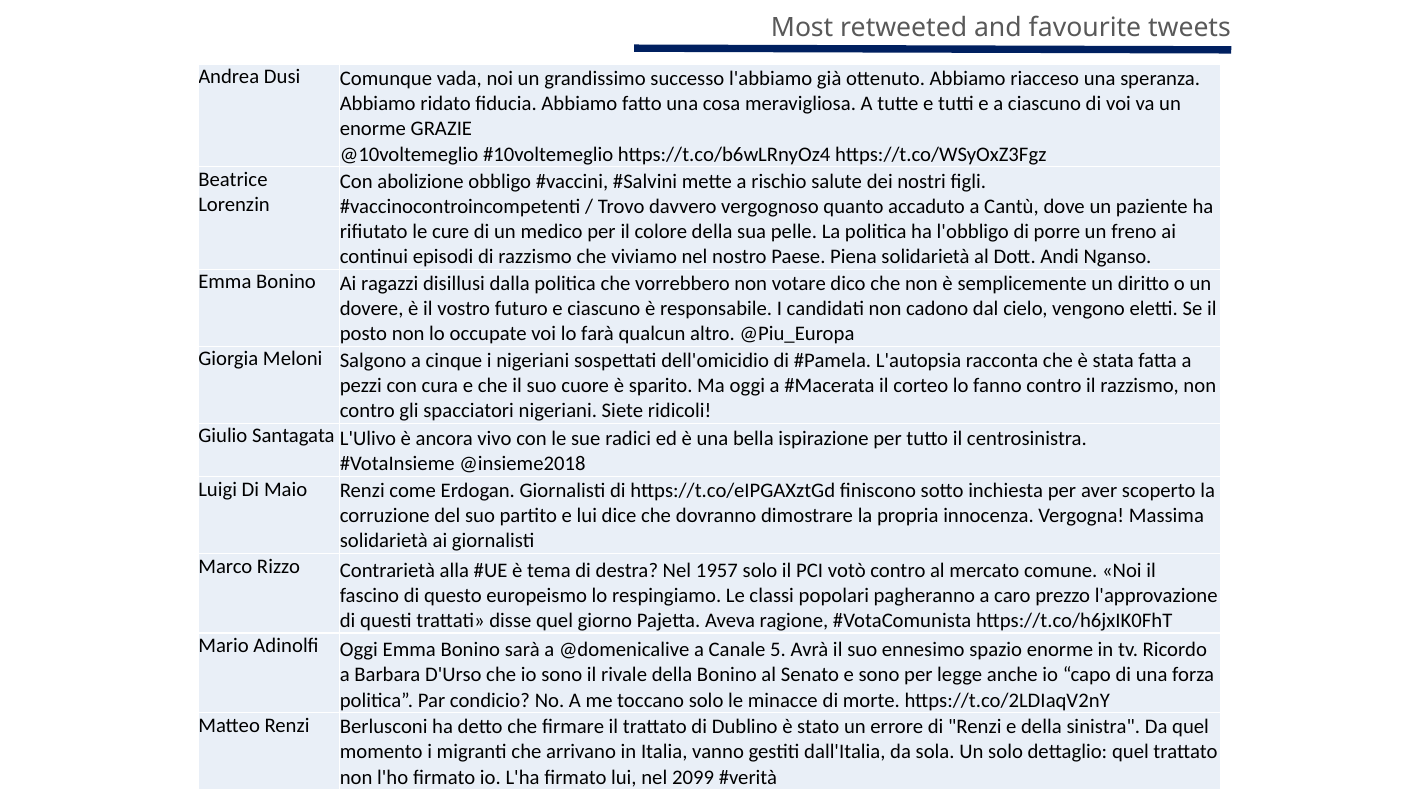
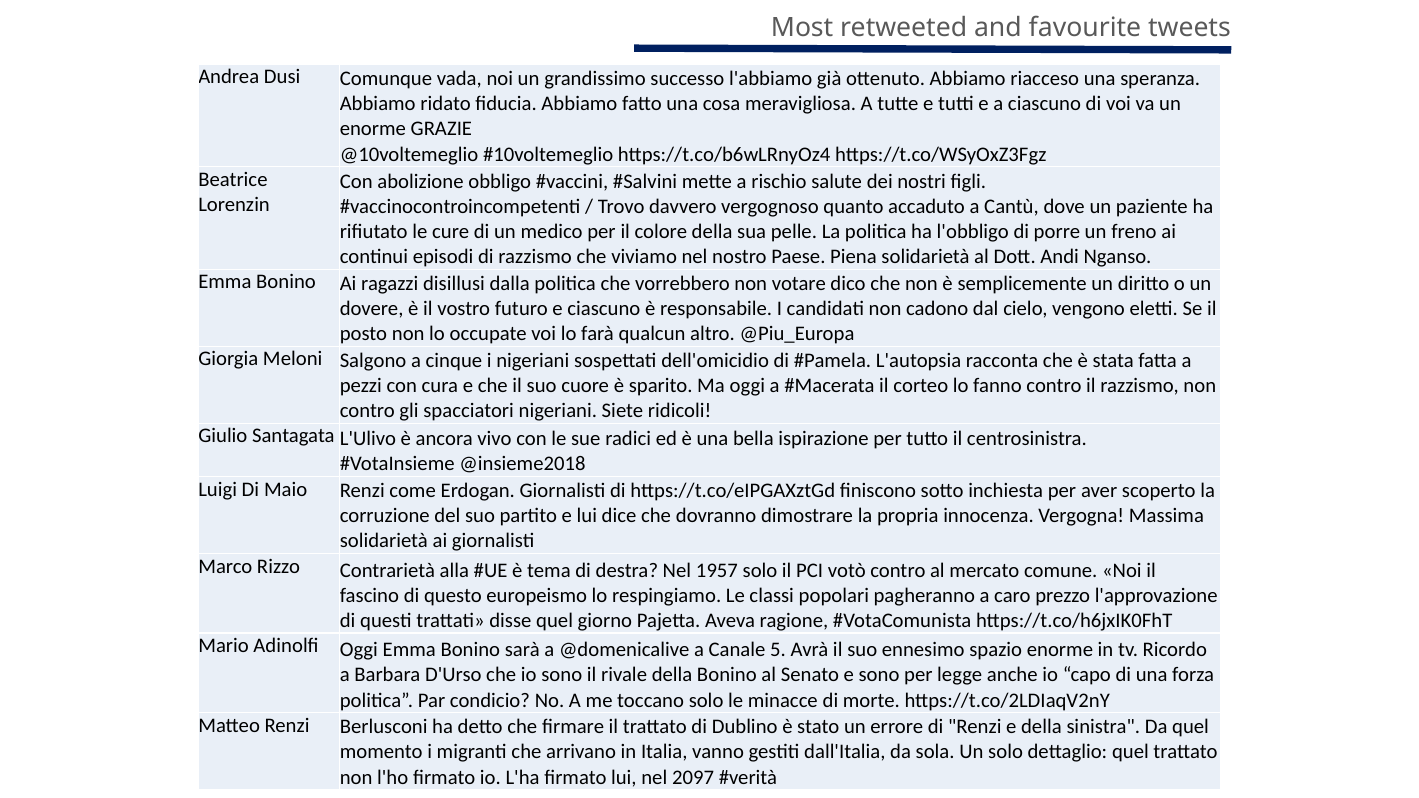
2099: 2099 -> 2097
